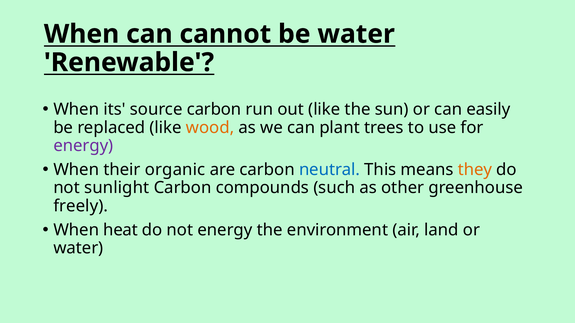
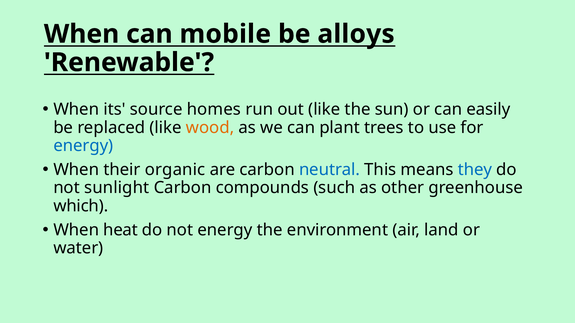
cannot: cannot -> mobile
be water: water -> alloys
source carbon: carbon -> homes
energy at (83, 146) colour: purple -> blue
they colour: orange -> blue
freely: freely -> which
